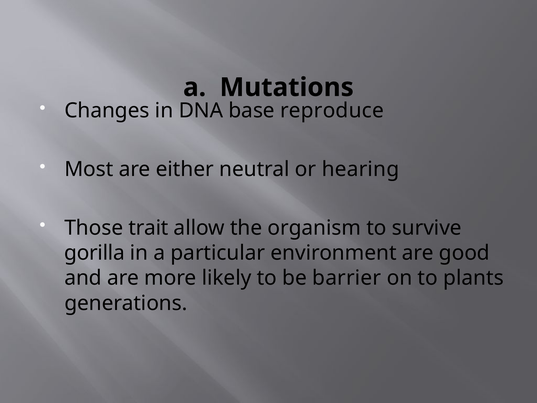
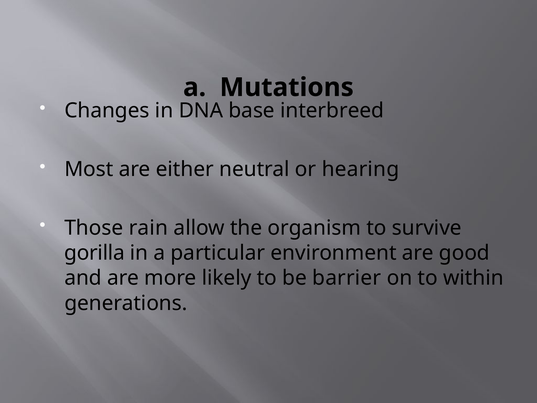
reproduce: reproduce -> interbreed
trait: trait -> rain
plants: plants -> within
